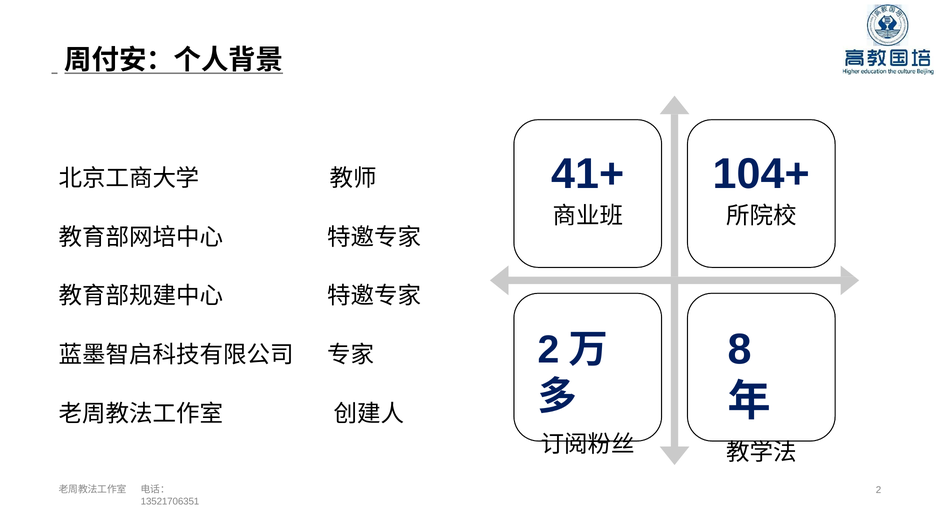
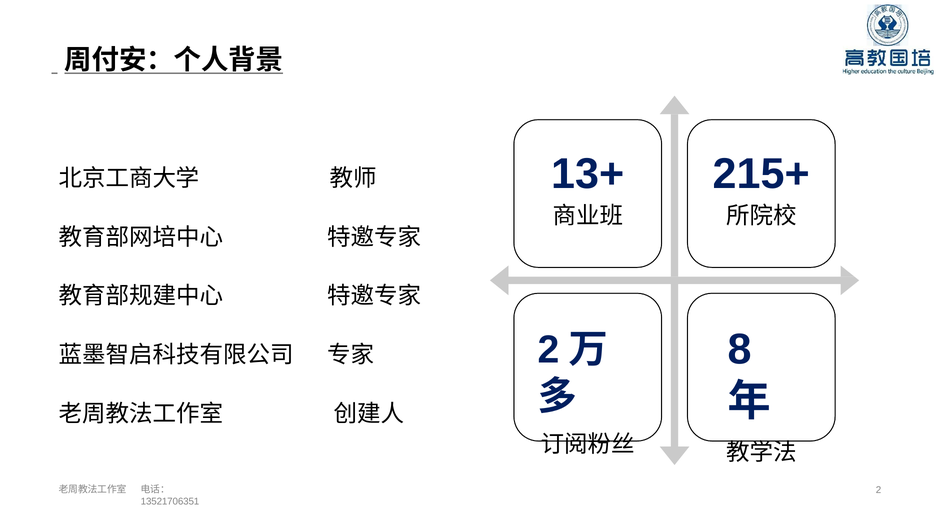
41+: 41+ -> 13+
104+: 104+ -> 215+
